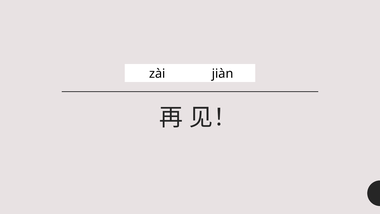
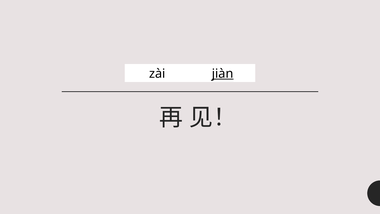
jiàn underline: none -> present
